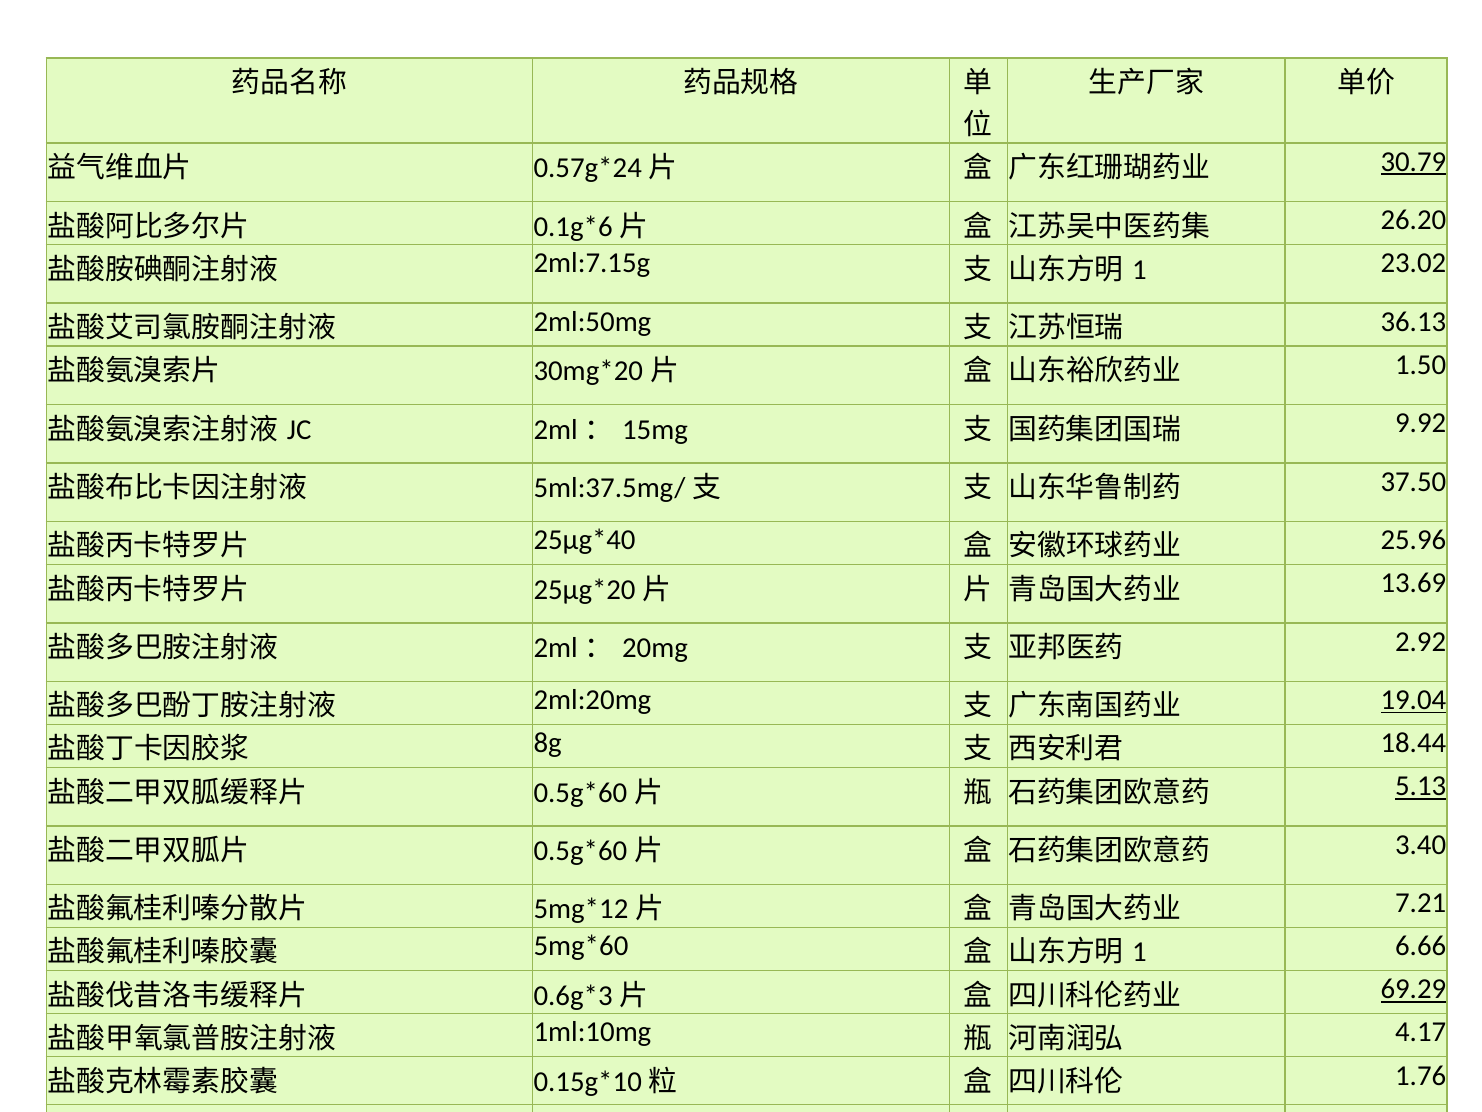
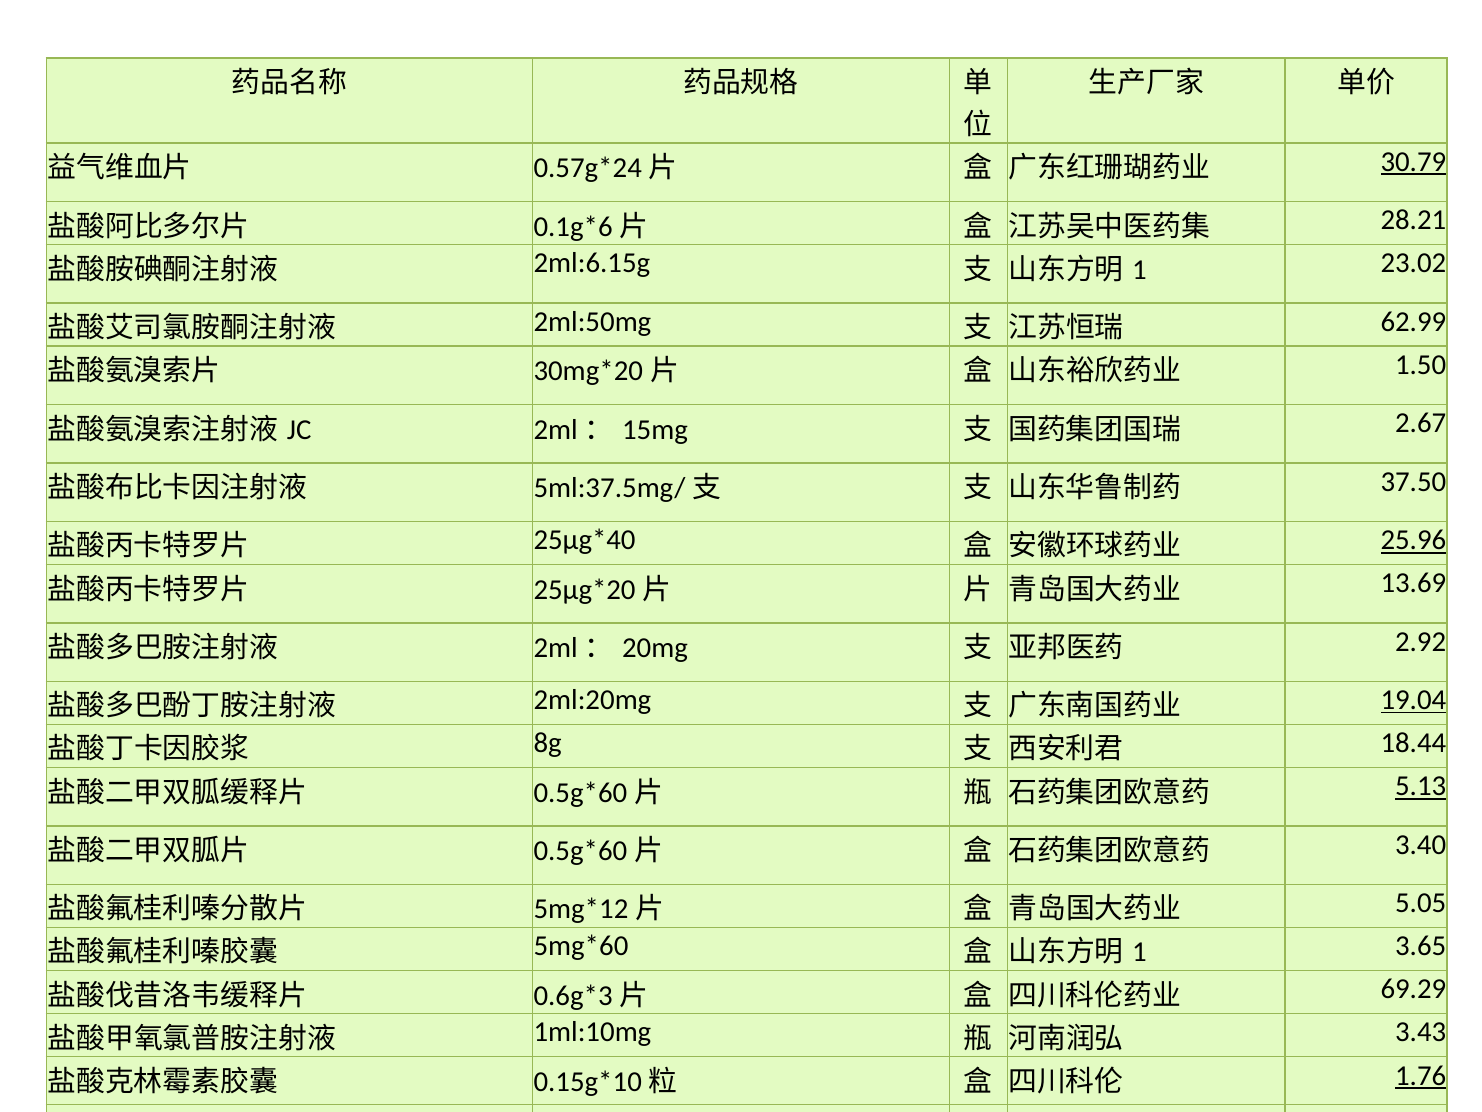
26.20: 26.20 -> 28.21
2ml:7.15g: 2ml:7.15g -> 2ml:6.15g
36.13: 36.13 -> 62.99
9.92: 9.92 -> 2.67
25.96 underline: none -> present
7.21: 7.21 -> 5.05
6.66: 6.66 -> 3.65
69.29 underline: present -> none
4.17: 4.17 -> 3.43
1.76 underline: none -> present
